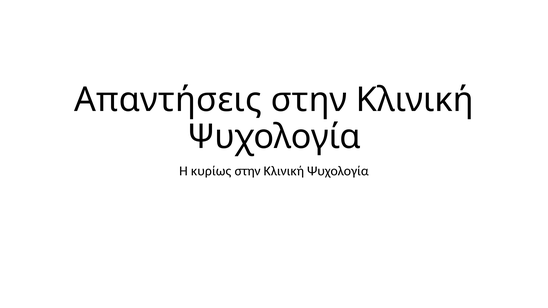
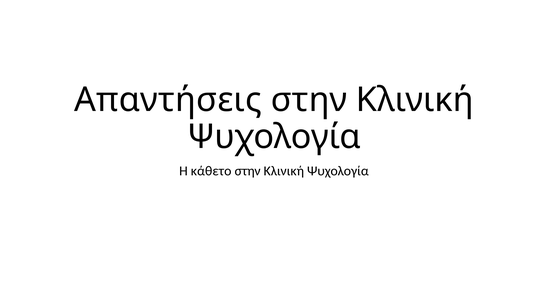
κυρίως: κυρίως -> κάθετο
